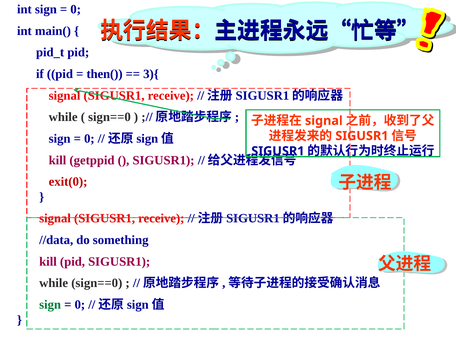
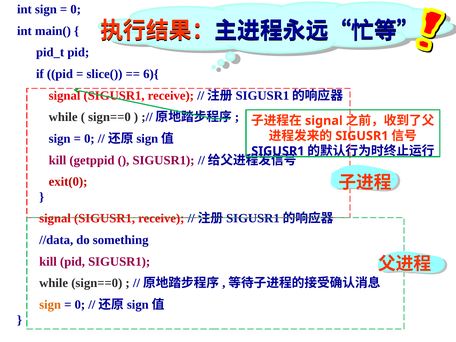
then(: then( -> slice(
3){: 3){ -> 6){
sign at (50, 305) colour: green -> orange
